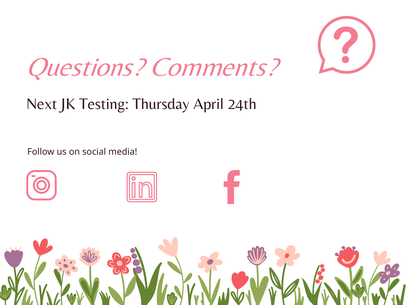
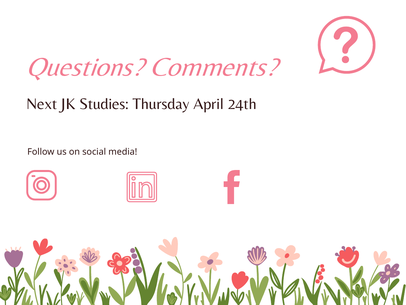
Testing: Testing -> Studies
